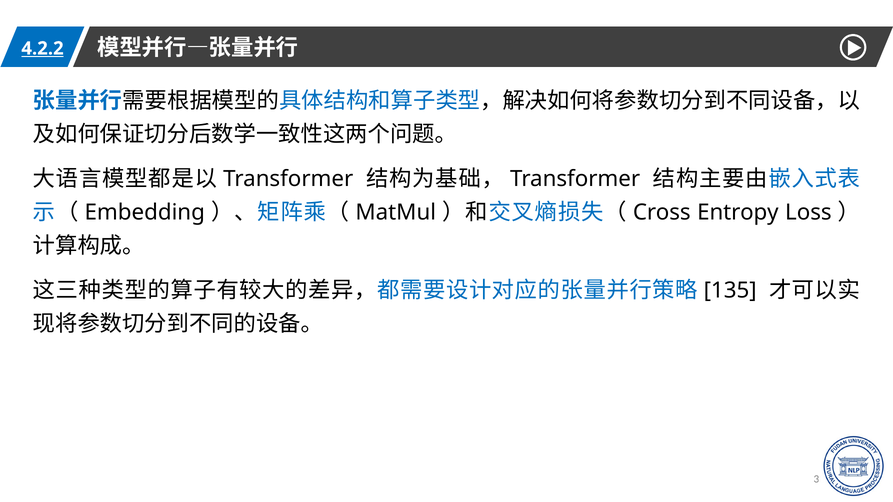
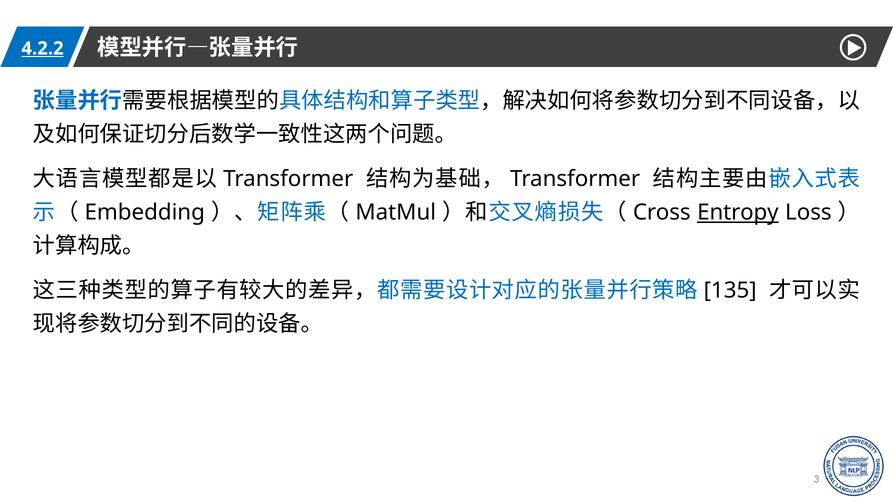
Entropy underline: none -> present
